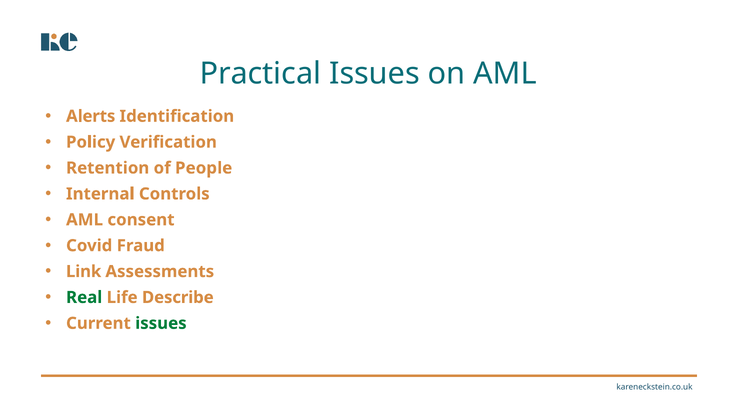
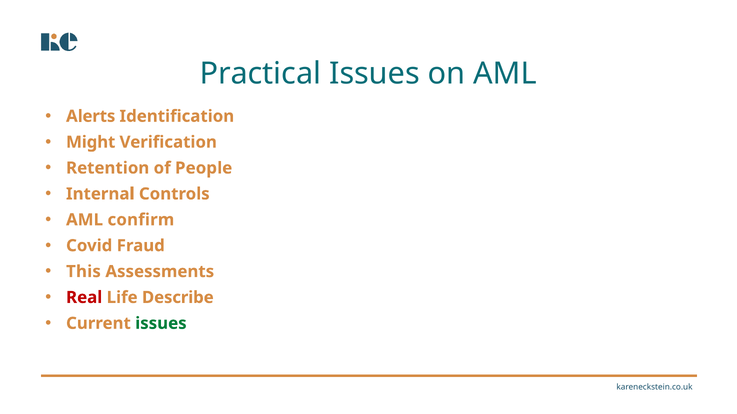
Policy: Policy -> Might
consent: consent -> confirm
Link: Link -> This
Real colour: green -> red
